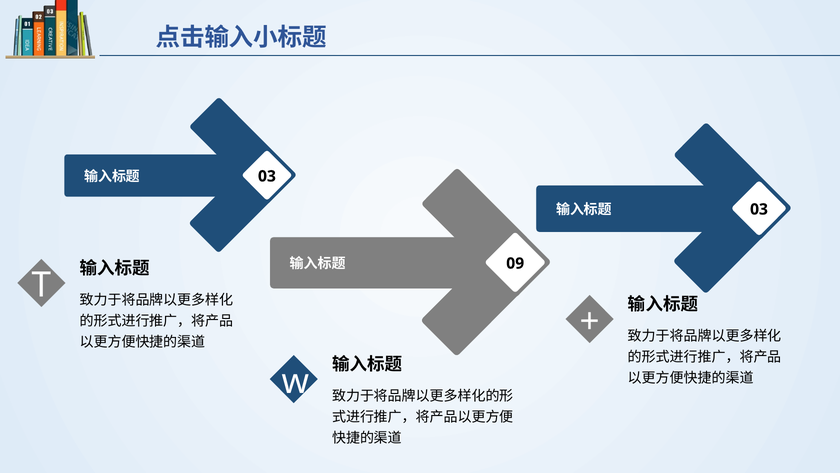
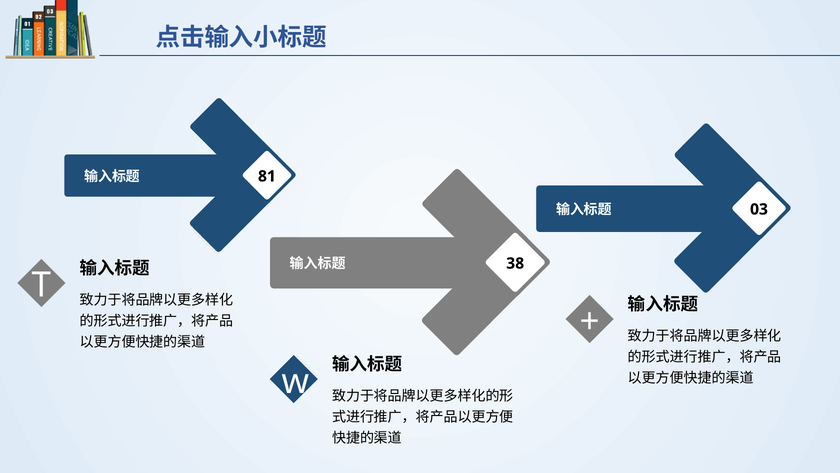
03 at (267, 176): 03 -> 81
09: 09 -> 38
